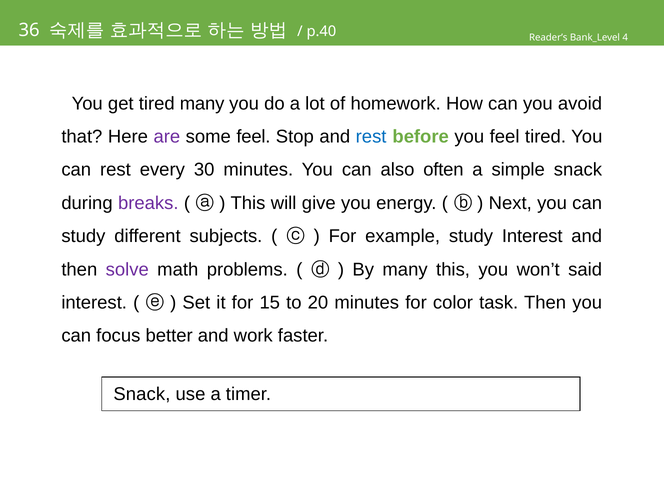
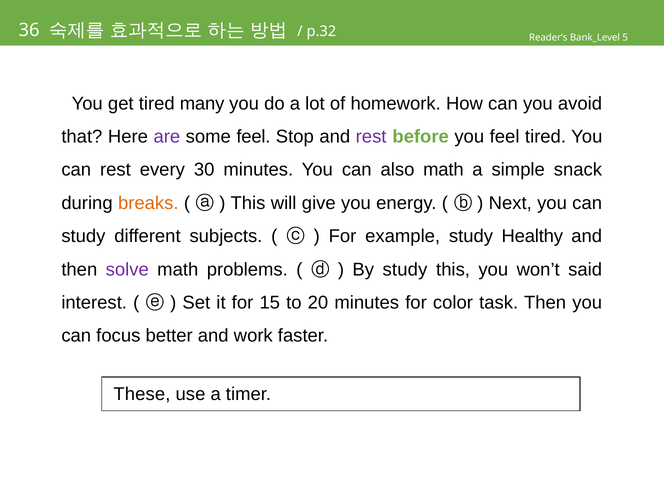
p.40: p.40 -> p.32
4: 4 -> 5
rest at (371, 137) colour: blue -> purple
also often: often -> math
breaks colour: purple -> orange
study Interest: Interest -> Healthy
By many: many -> study
Snack at (142, 394): Snack -> These
